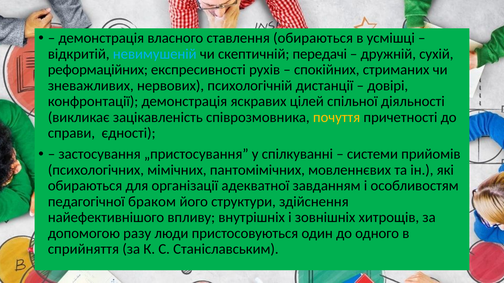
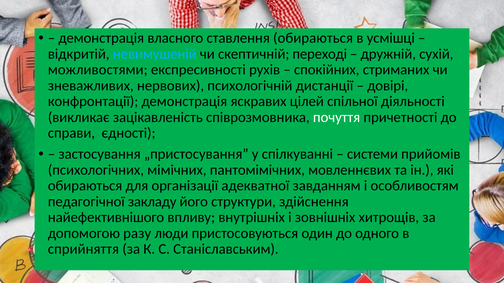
передачі: передачі -> переході
реформаційних: реформаційних -> можливостями
почуття colour: yellow -> white
браком: браком -> закладу
